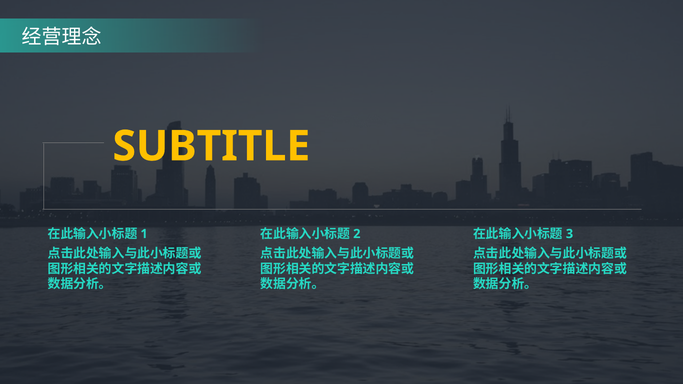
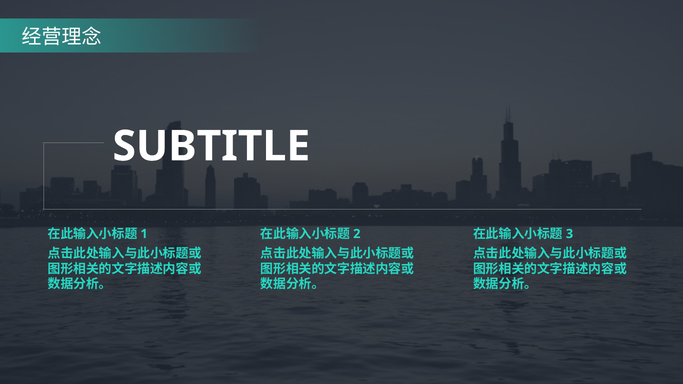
SUBTITLE colour: yellow -> white
